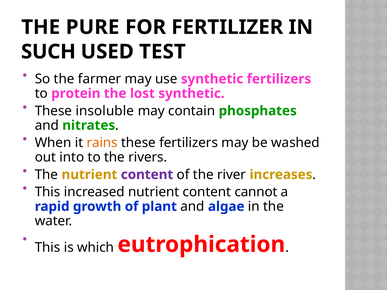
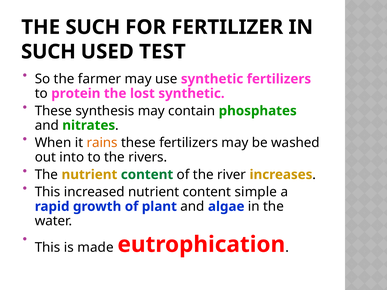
THE PURE: PURE -> SUCH
insoluble: insoluble -> synthesis
content at (147, 175) colour: purple -> green
cannot: cannot -> simple
which: which -> made
